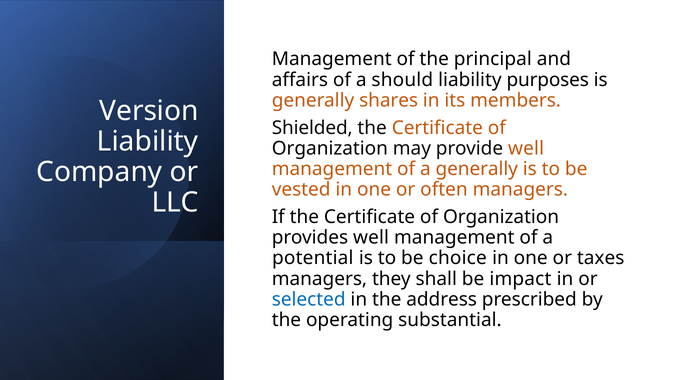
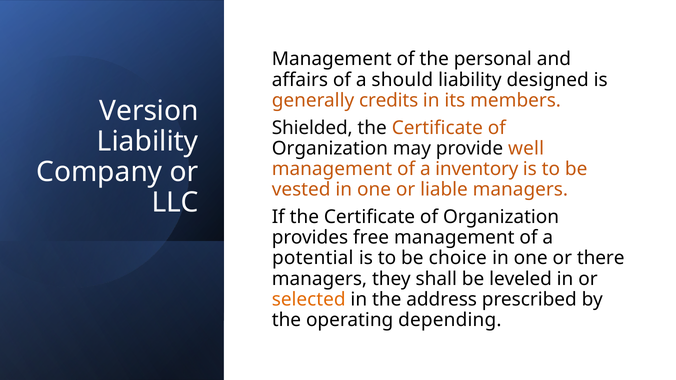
principal: principal -> personal
purposes: purposes -> designed
shares: shares -> credits
a generally: generally -> inventory
often: often -> liable
provides well: well -> free
taxes: taxes -> there
impact: impact -> leveled
selected colour: blue -> orange
substantial: substantial -> depending
